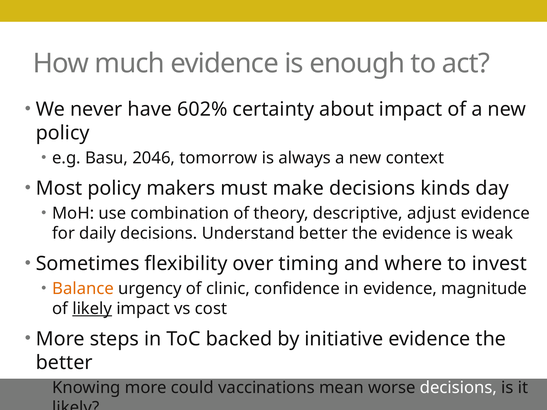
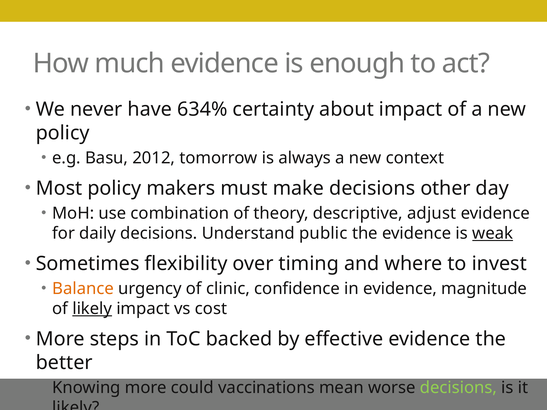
602%: 602% -> 634%
2046: 2046 -> 2012
kinds: kinds -> other
Understand better: better -> public
weak underline: none -> present
initiative: initiative -> effective
decisions at (458, 388) colour: white -> light green
